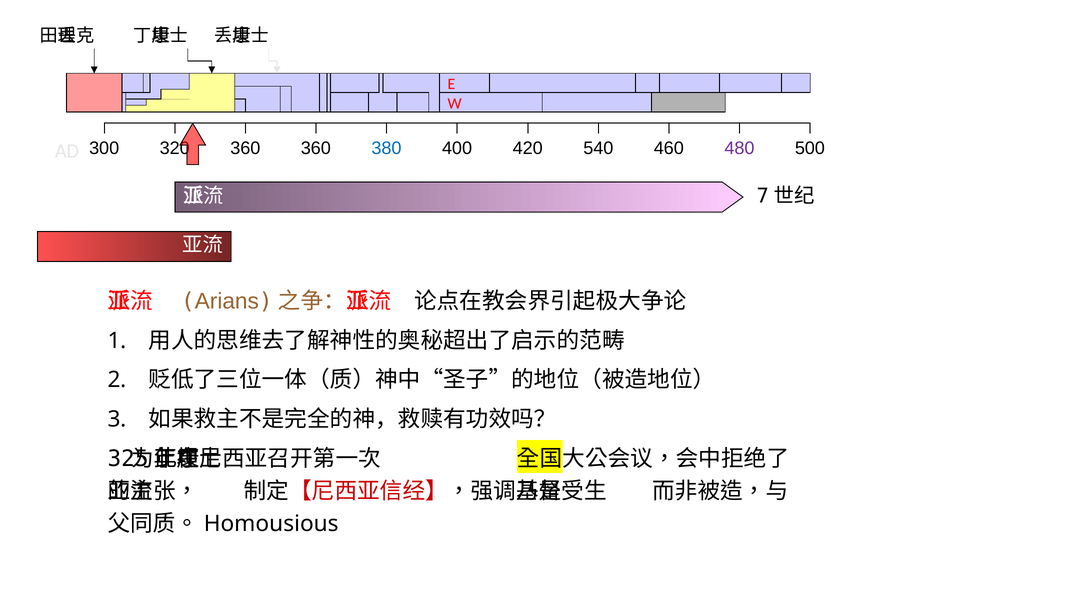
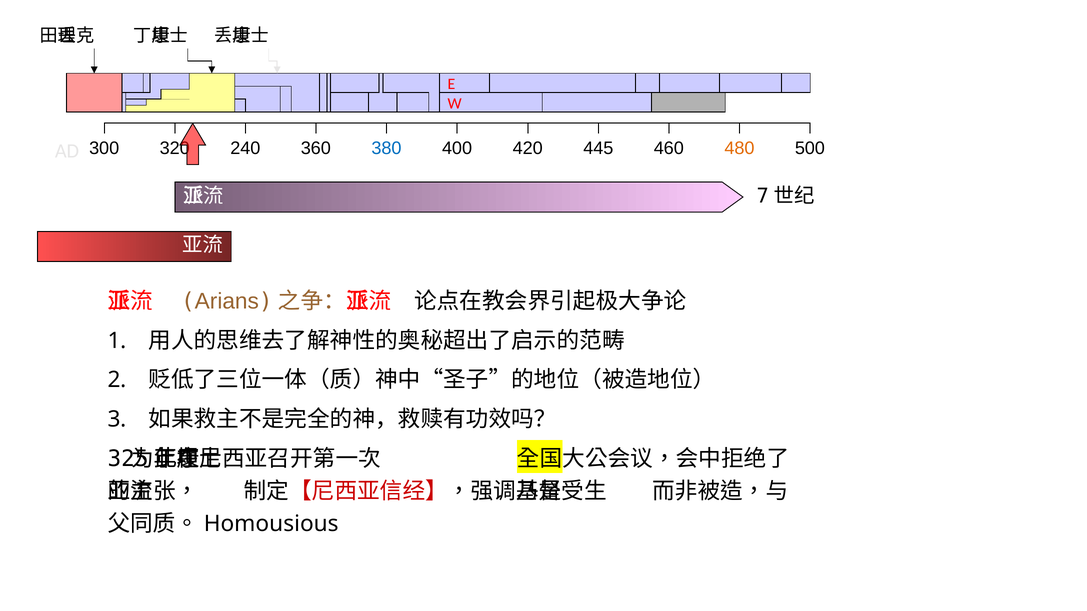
360 at (245, 148): 360 -> 240
540: 540 -> 445
480 colour: purple -> orange
